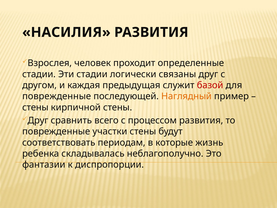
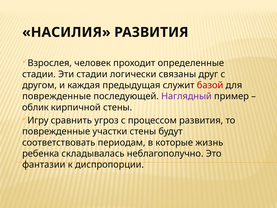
Наглядный colour: orange -> purple
стены at (35, 107): стены -> облик
Друг at (38, 120): Друг -> Игру
всего: всего -> угроз
